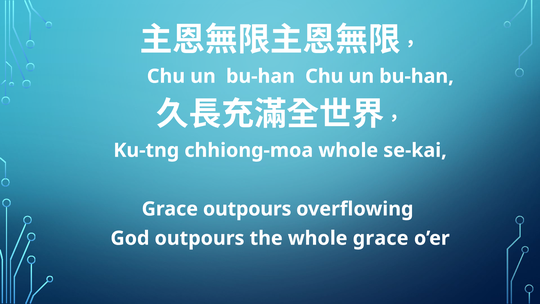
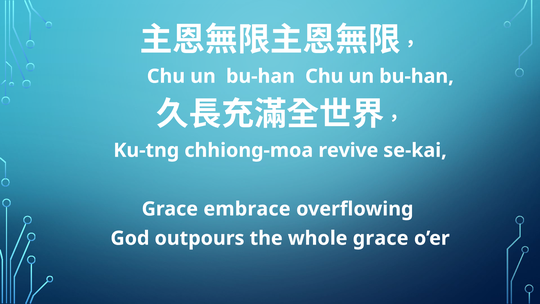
chhiong-moa whole: whole -> revive
Grace outpours: outpours -> embrace
